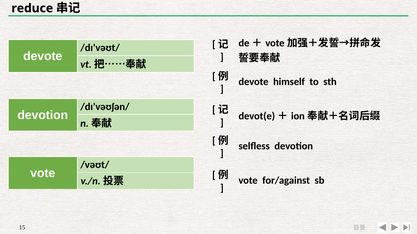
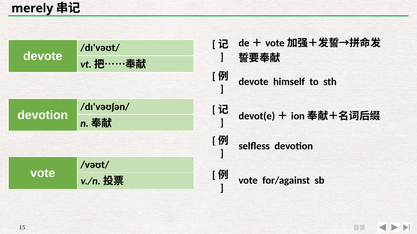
reduce: reduce -> merely
